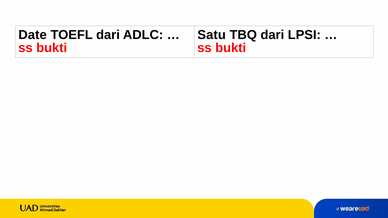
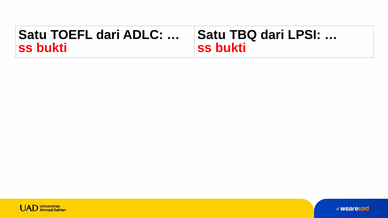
Date at (33, 35): Date -> Satu
